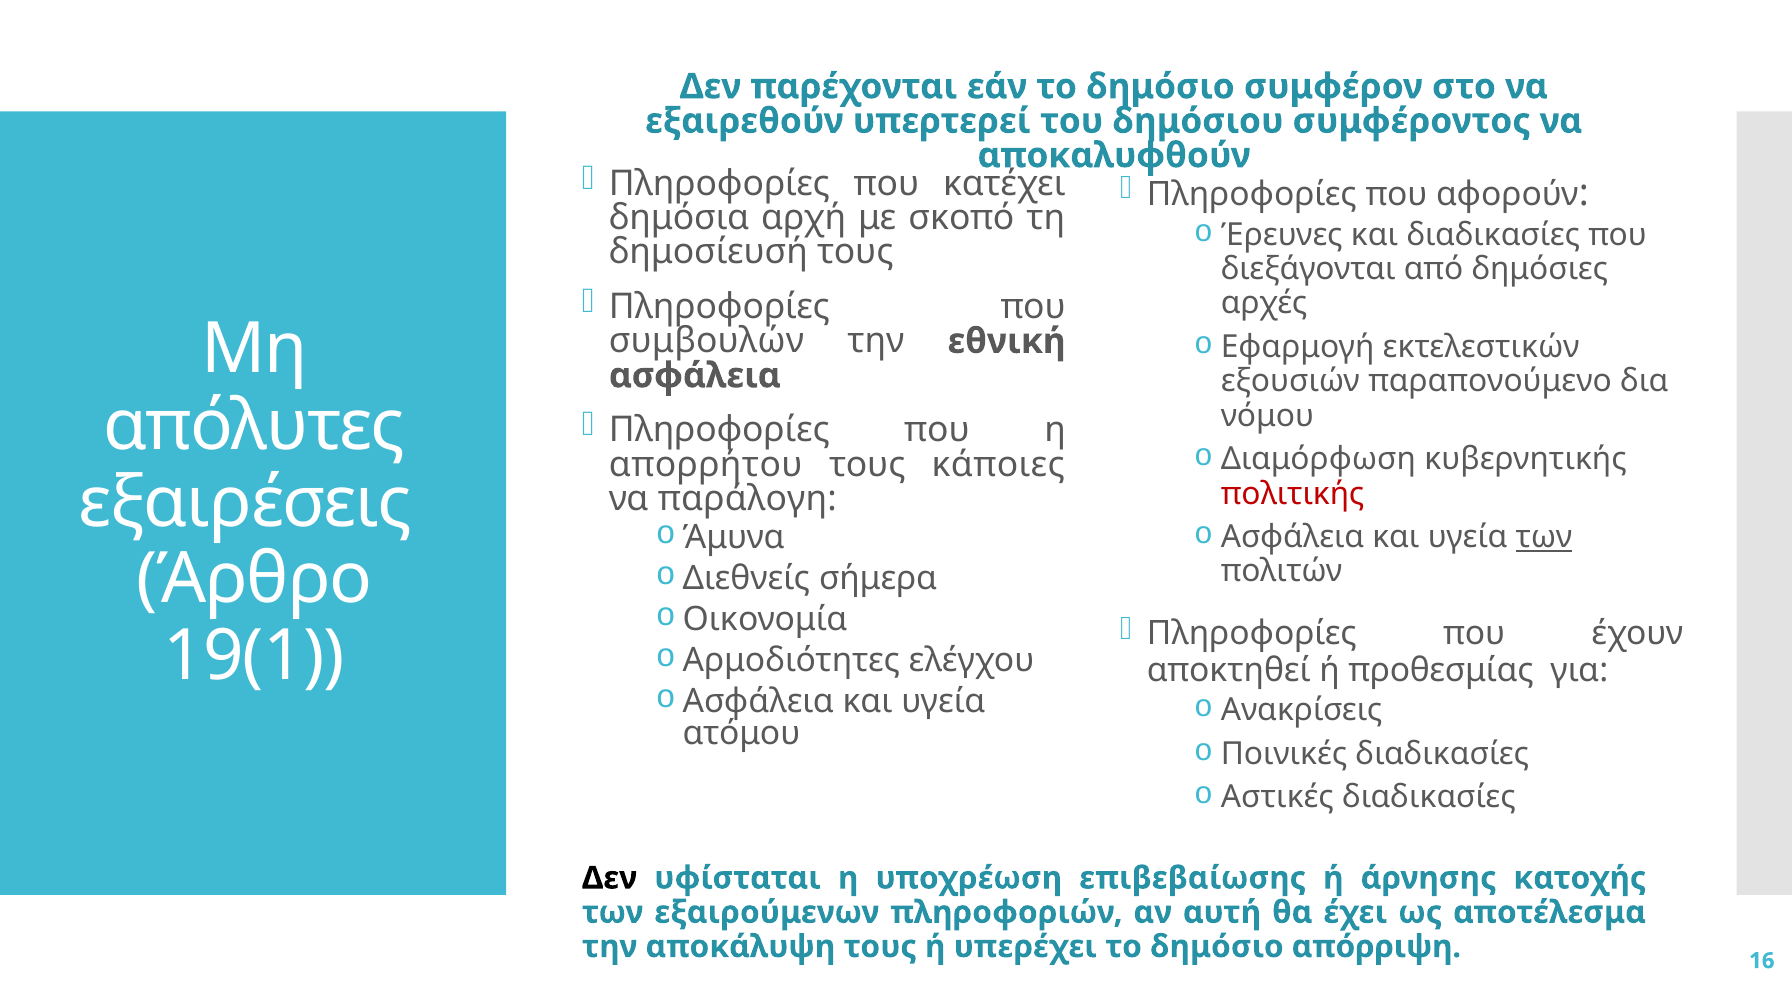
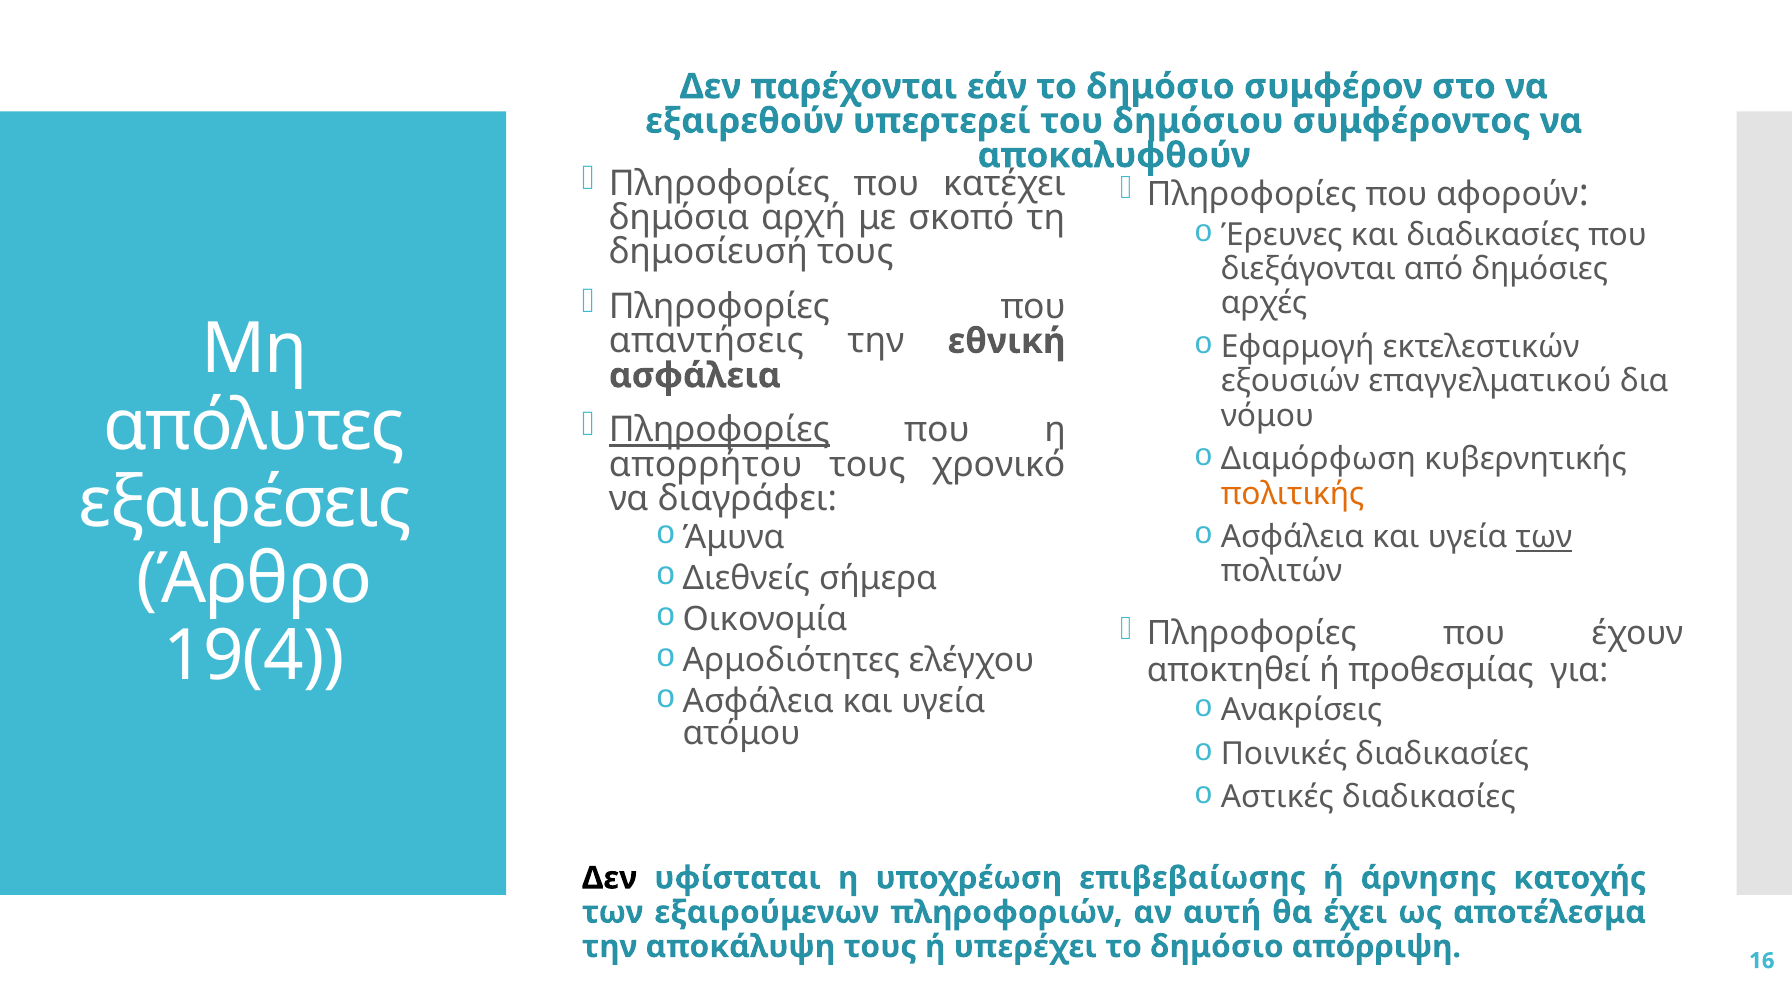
συμβουλών: συμβουλών -> απαντήσεις
παραπονούμενο: παραπονούμενο -> επαγγελματικού
Πληροφορίες at (719, 430) underline: none -> present
κάποιες: κάποιες -> χρονικό
πολιτικής colour: red -> orange
παράλογη: παράλογη -> διαγράφει
19(1: 19(1 -> 19(4
